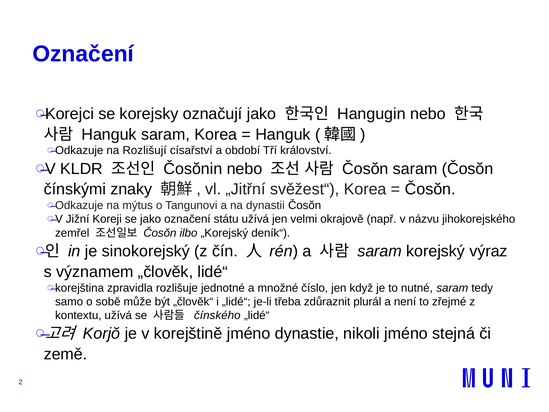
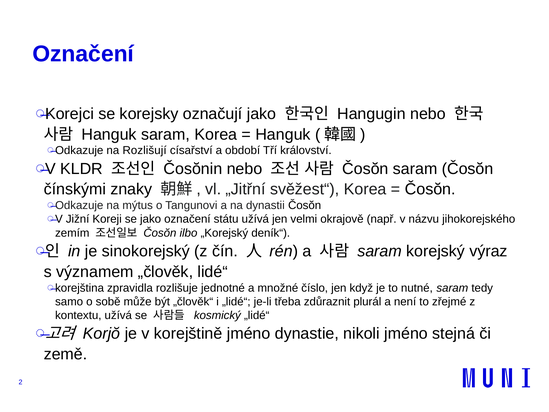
zemřel: zemřel -> zemím
čínského: čínského -> kosmický
